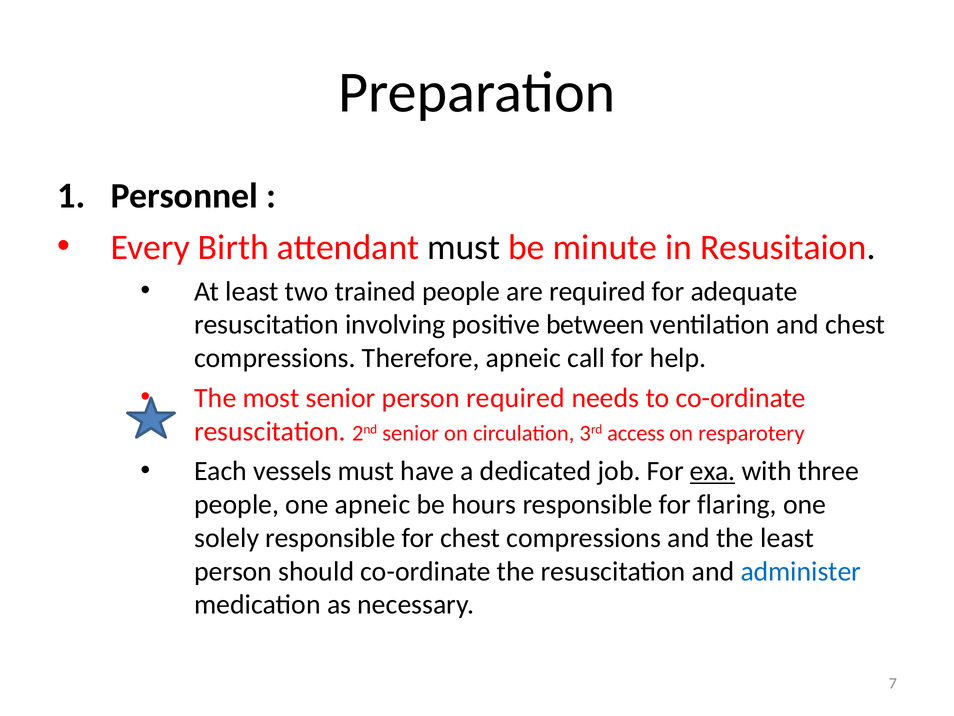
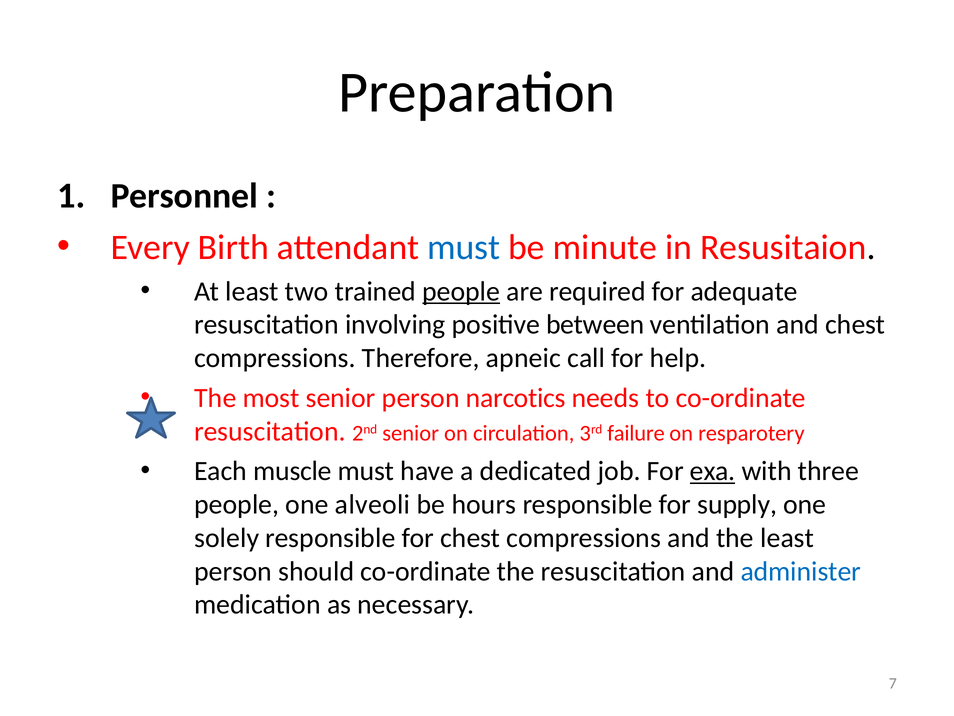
must at (464, 247) colour: black -> blue
people at (461, 291) underline: none -> present
person required: required -> narcotics
access: access -> failure
vessels: vessels -> muscle
one apneic: apneic -> alveoli
flaring: flaring -> supply
